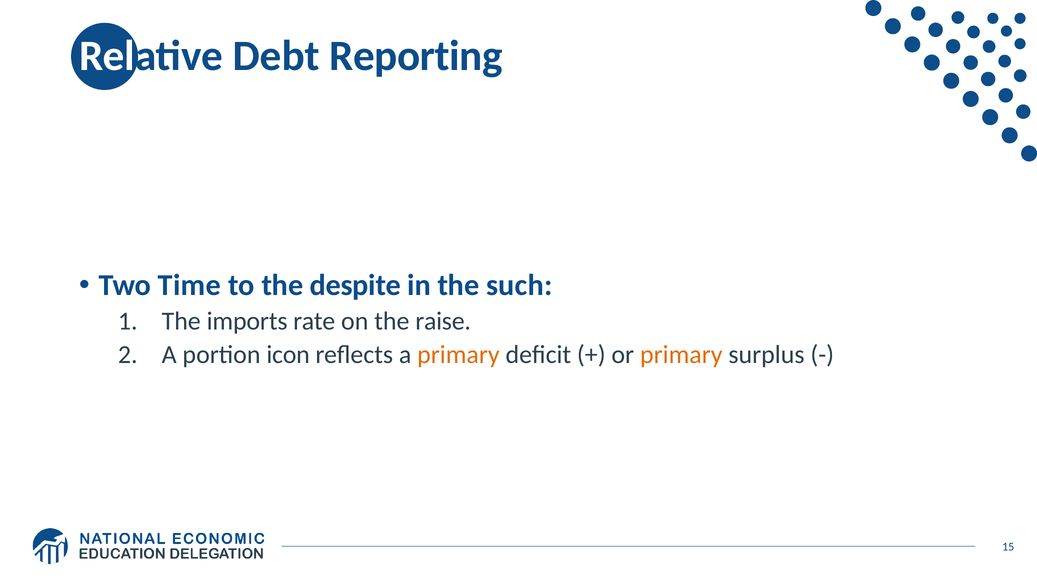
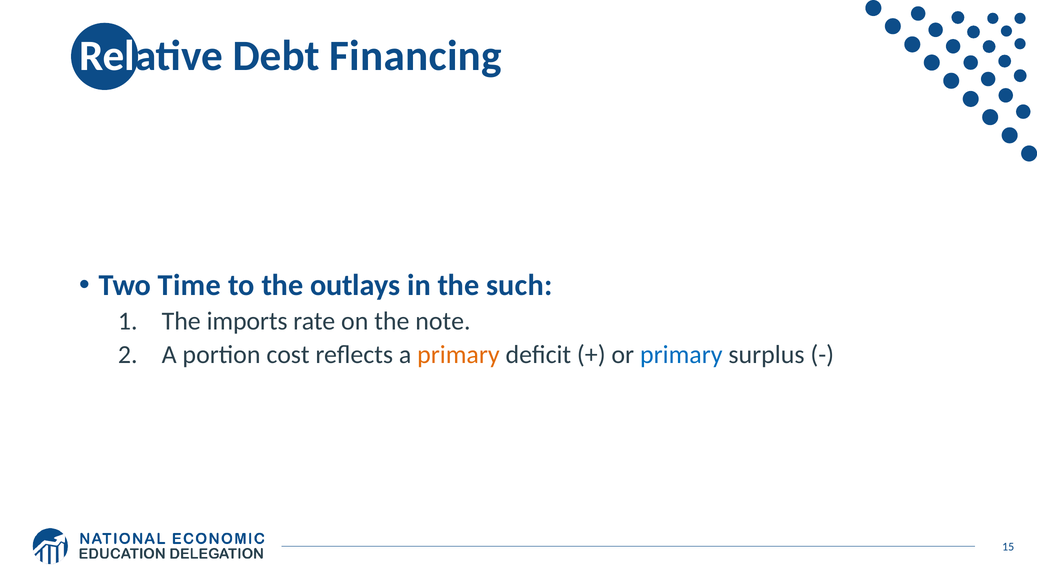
Reporting: Reporting -> Financing
despite: despite -> outlays
raise: raise -> note
icon: icon -> cost
primary at (681, 354) colour: orange -> blue
